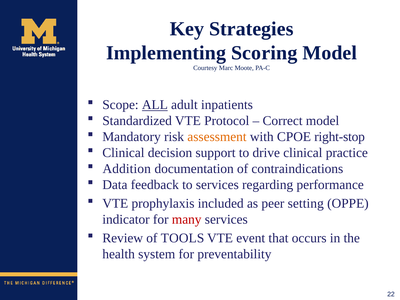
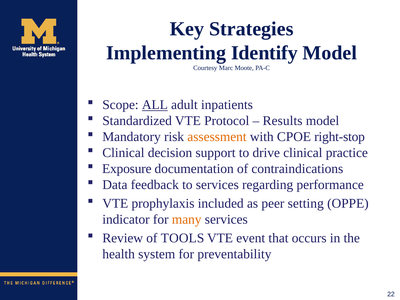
Scoring: Scoring -> Identify
Correct: Correct -> Results
Addition: Addition -> Exposure
many colour: red -> orange
